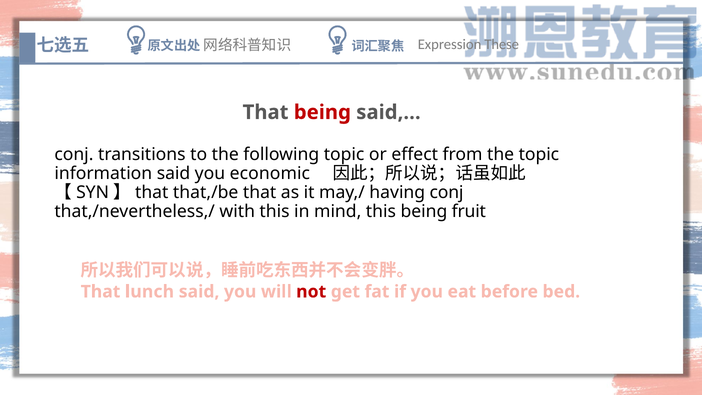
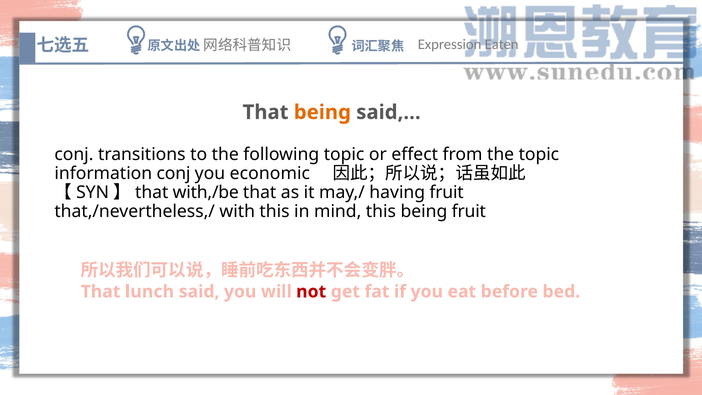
These: These -> Eaten
being at (322, 112) colour: red -> orange
information said: said -> conj
that,/be: that,/be -> with,/be
having conj: conj -> fruit
